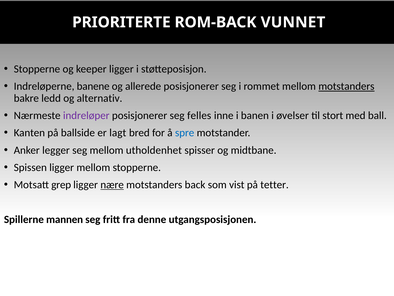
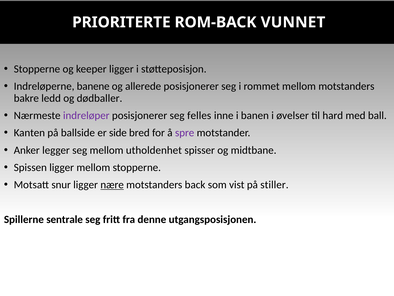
motstanders at (346, 86) underline: present -> none
alternativ: alternativ -> dødballer
stort: stort -> hard
lagt: lagt -> side
spre colour: blue -> purple
grep: grep -> snur
tetter: tetter -> stiller
mannen: mannen -> sentrale
